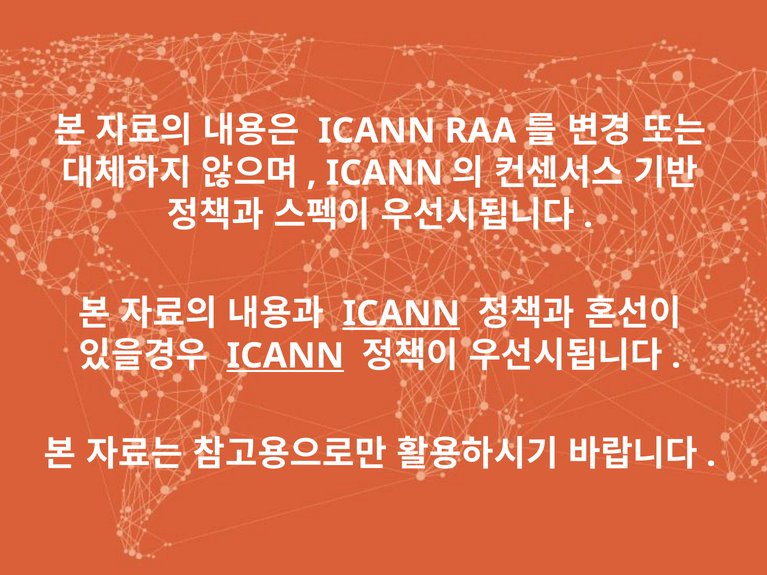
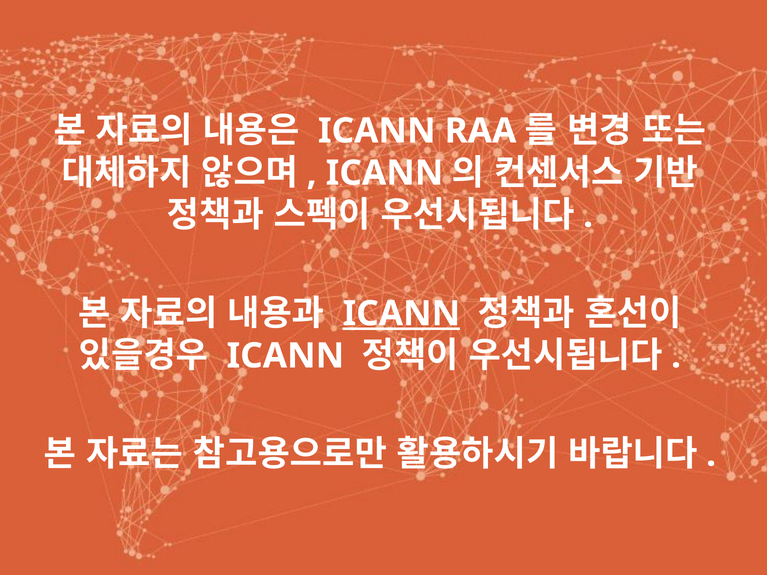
ICANN at (285, 356) underline: present -> none
